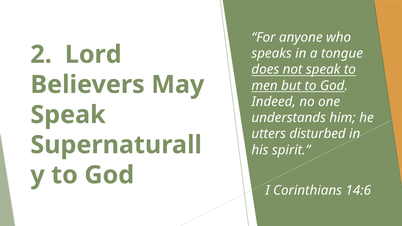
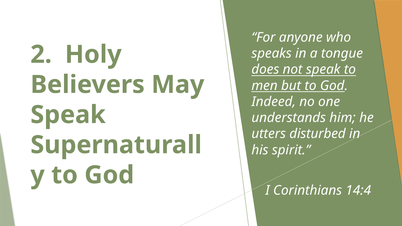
Lord: Lord -> Holy
14:6: 14:6 -> 14:4
